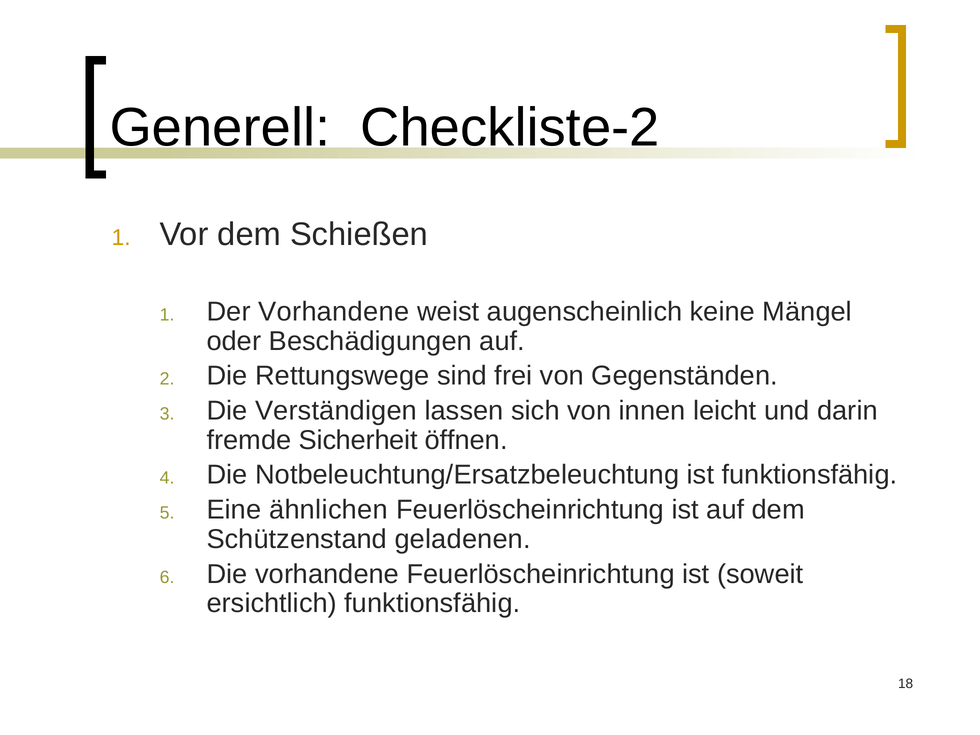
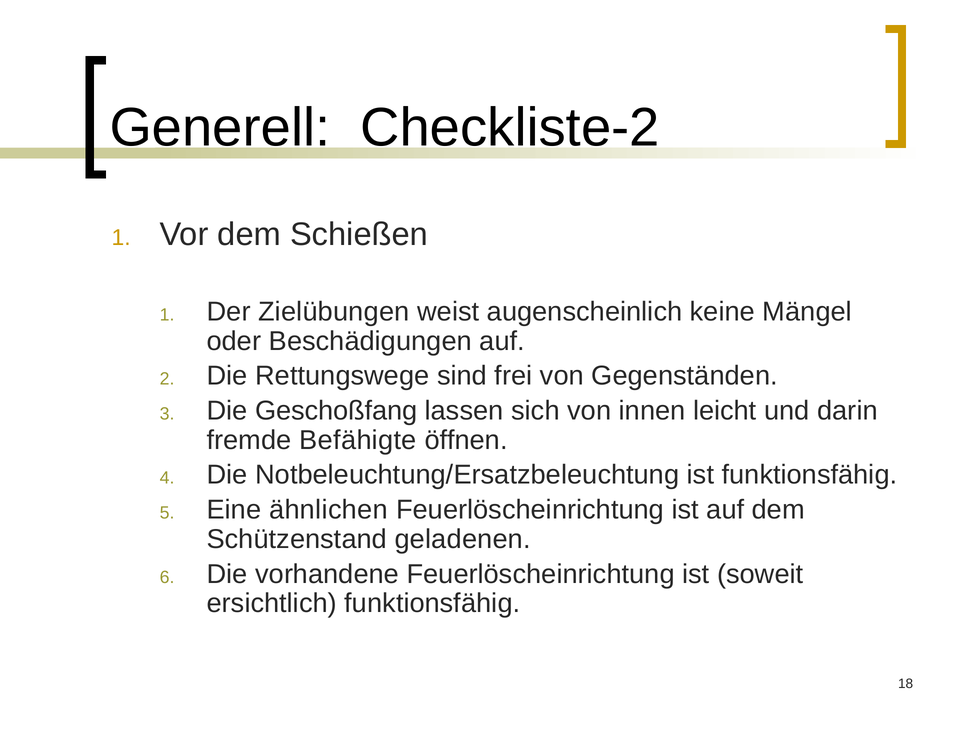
Der Vorhandene: Vorhandene -> Zielübungen
Verständigen: Verständigen -> Geschoßfang
Sicherheit: Sicherheit -> Befähigte
